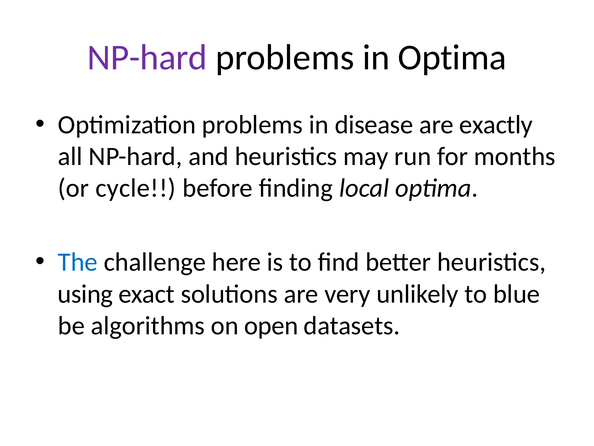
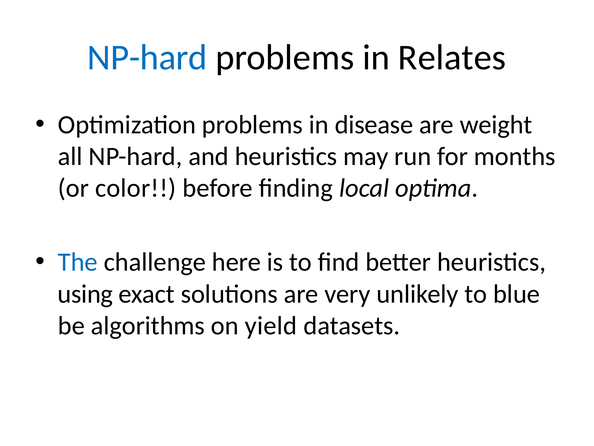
NP-hard at (147, 58) colour: purple -> blue
in Optima: Optima -> Relates
exactly: exactly -> weight
cycle: cycle -> color
open: open -> yield
